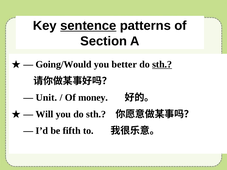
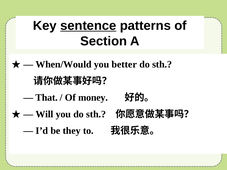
Going/Would: Going/Would -> When/Would
sth at (162, 64) underline: present -> none
Unit: Unit -> That
fifth: fifth -> they
